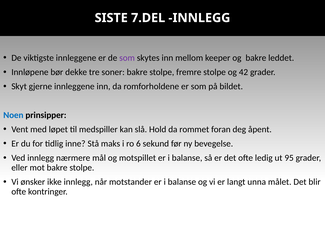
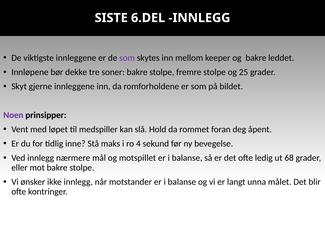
7.DEL: 7.DEL -> 6.DEL
42: 42 -> 25
Noen colour: blue -> purple
6: 6 -> 4
95: 95 -> 68
